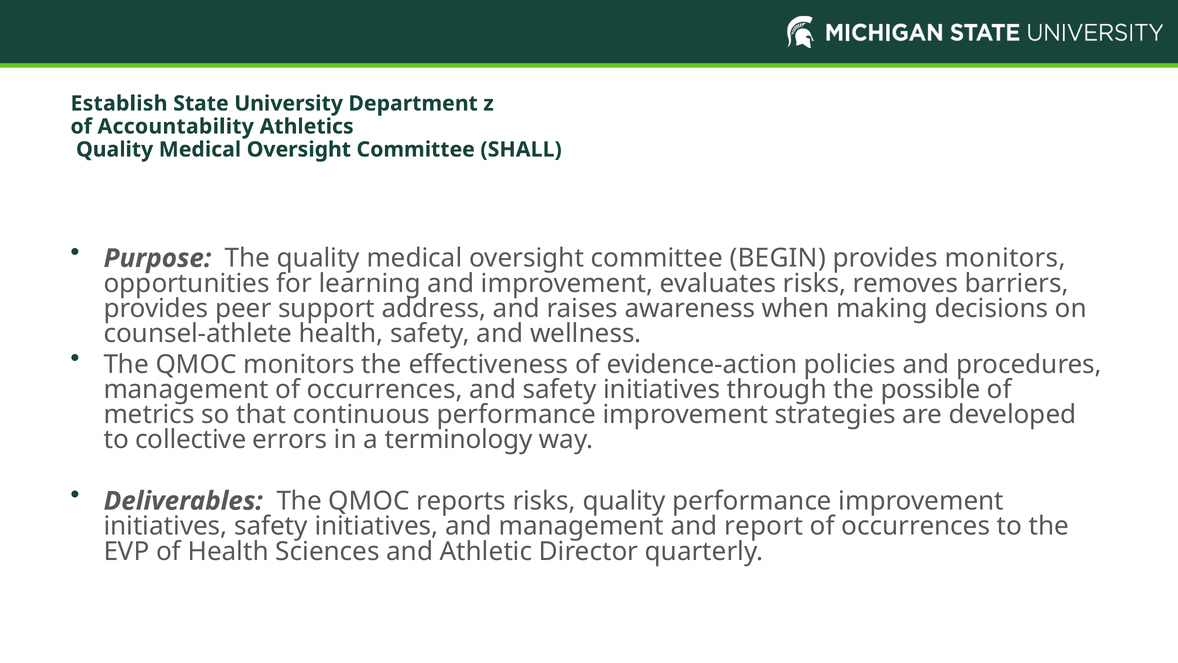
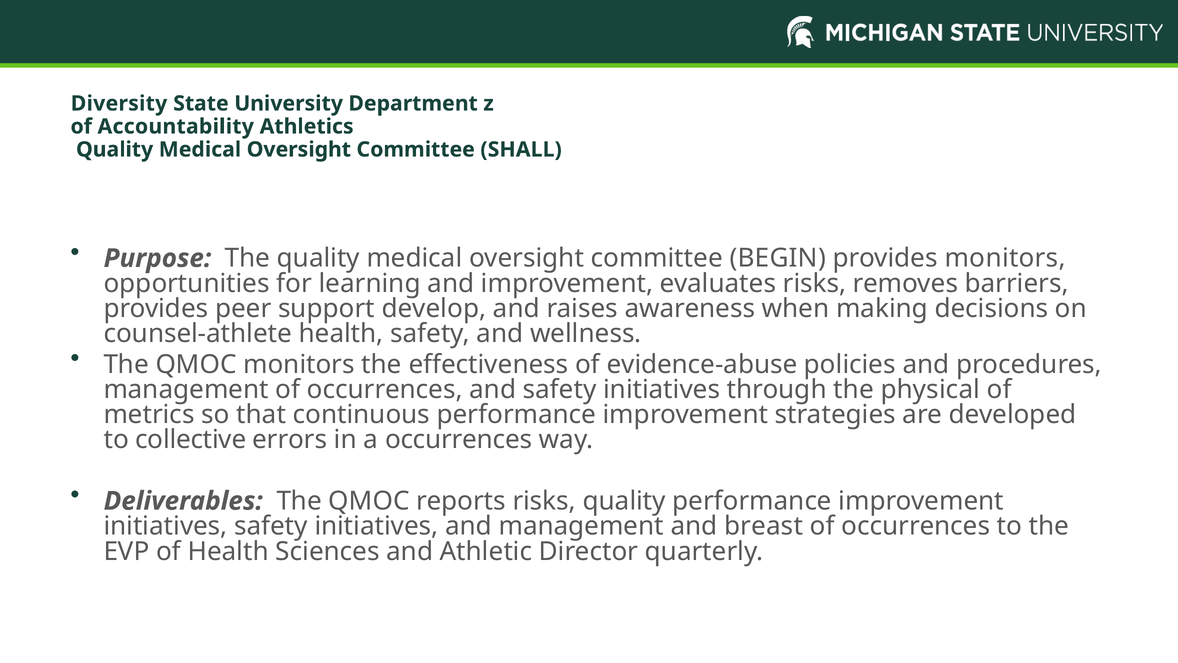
Establish: Establish -> Diversity
address: address -> develop
evidence-action: evidence-action -> evidence-abuse
possible: possible -> physical
a terminology: terminology -> occurrences
report: report -> breast
